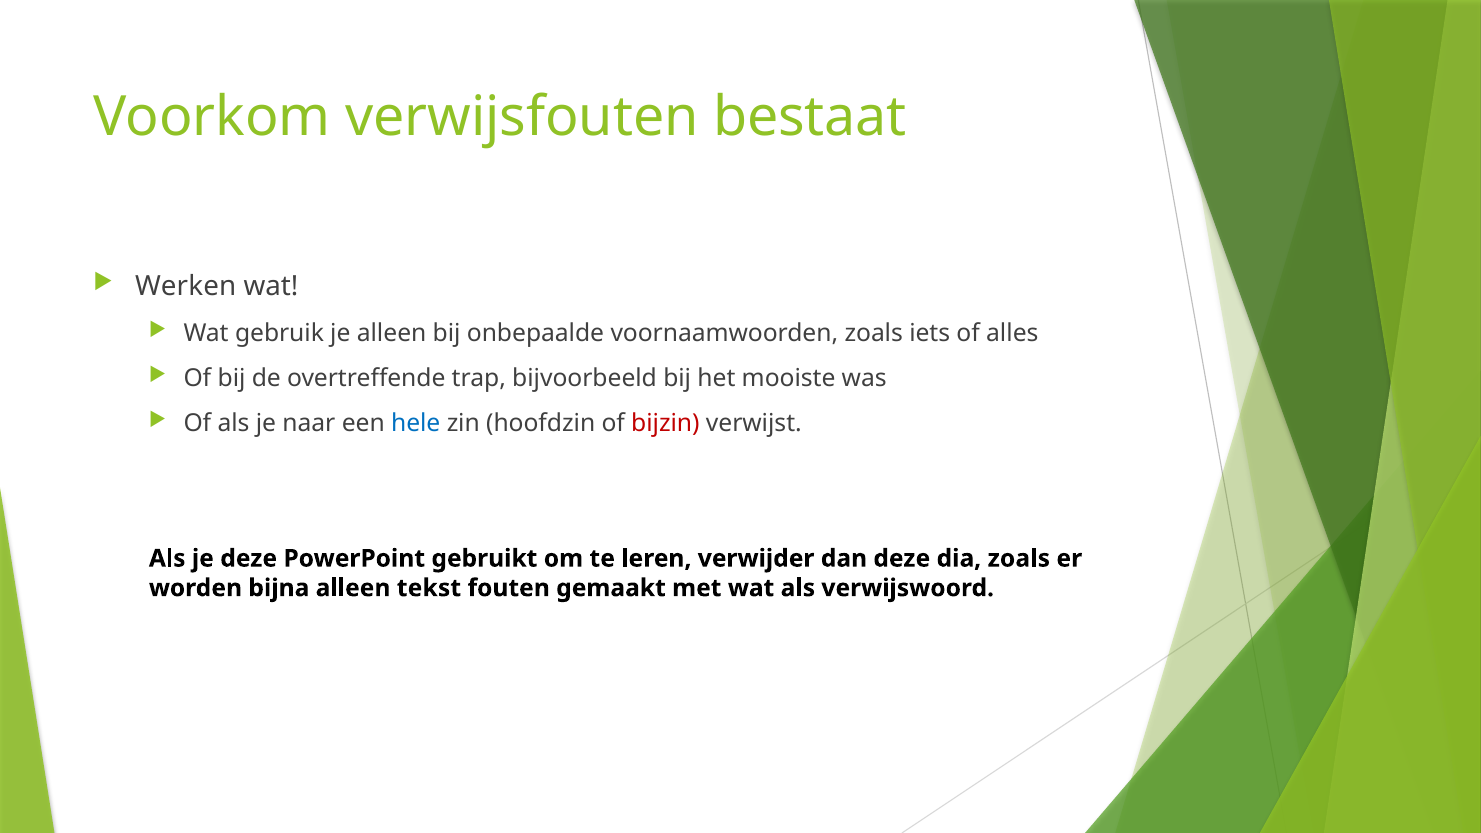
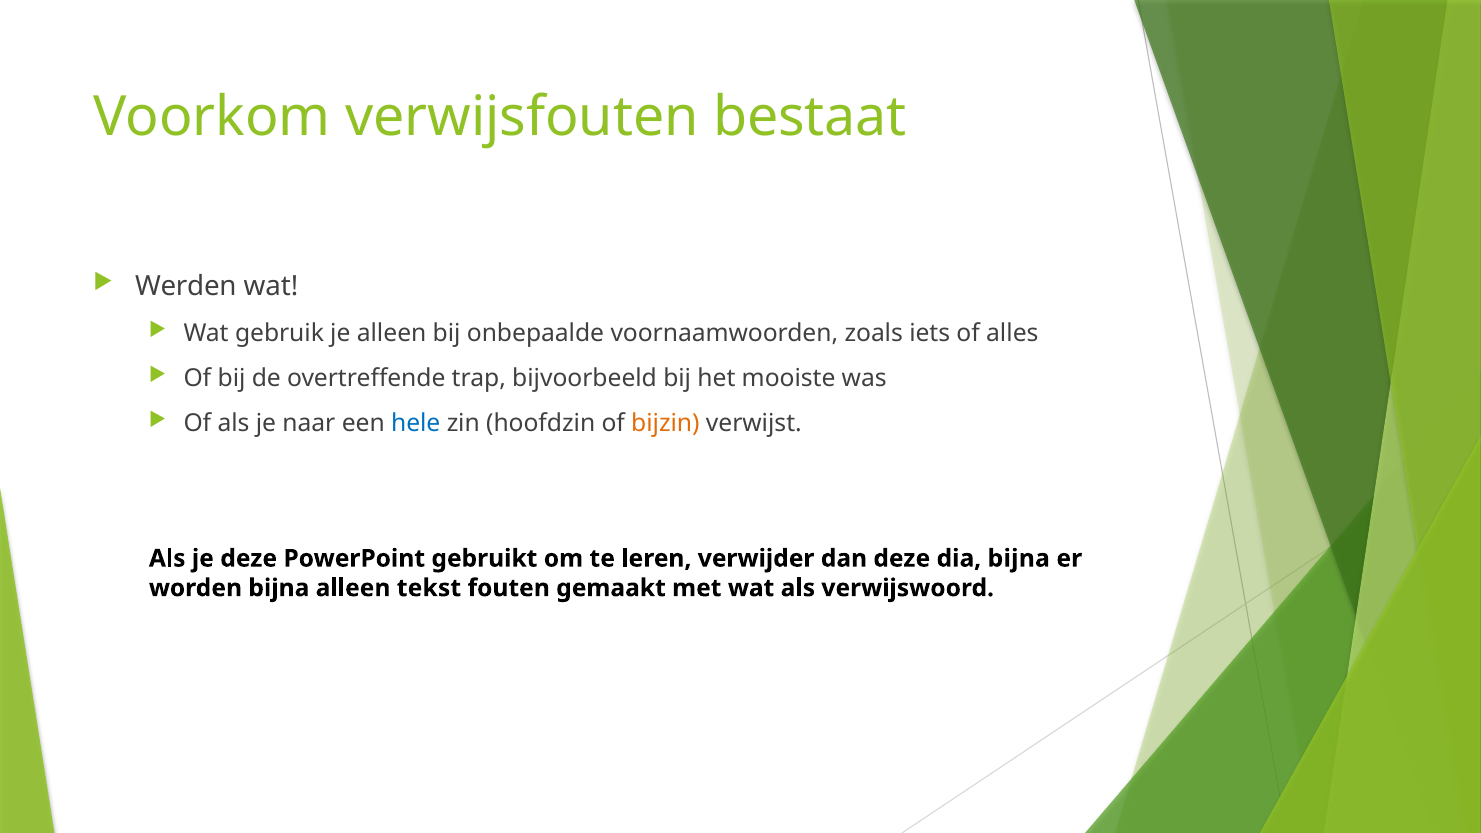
Werken: Werken -> Werden
bijzin colour: red -> orange
dia zoals: zoals -> bijna
